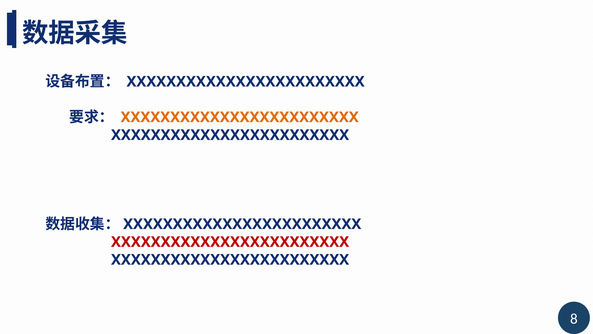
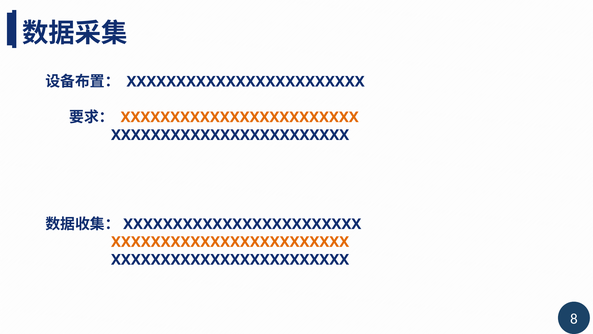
XXXXXXXXXXXXXXXXXXXXXXXX at (230, 242) colour: red -> orange
